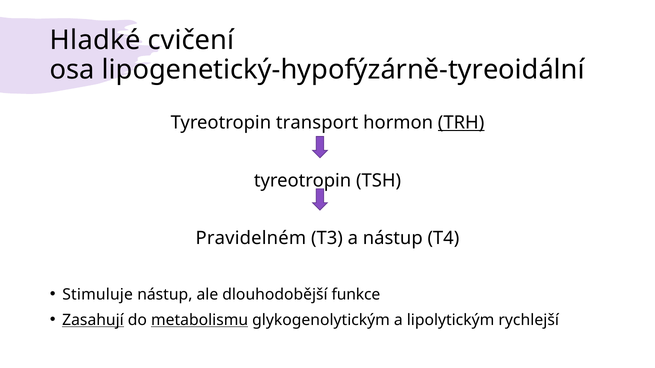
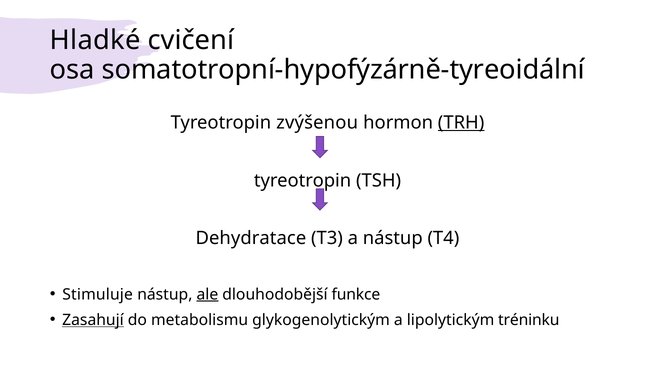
lipogenetický-hypofýzárně-tyreoidální: lipogenetický-hypofýzárně-tyreoidální -> somatotropní-hypofýzárně-tyreoidální
transport: transport -> zvýšenou
Pravidelném: Pravidelném -> Dehydratace
ale underline: none -> present
metabolismu underline: present -> none
rychlejší: rychlejší -> tréninku
